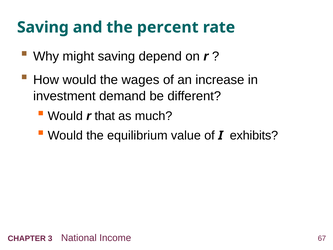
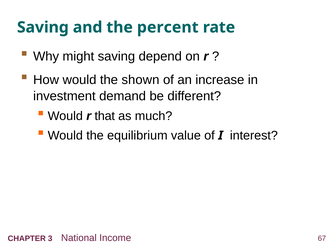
wages: wages -> shown
exhibits: exhibits -> interest
